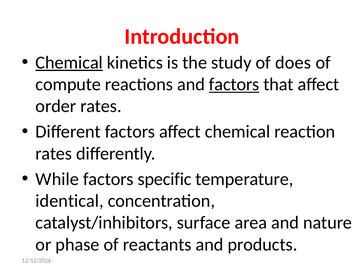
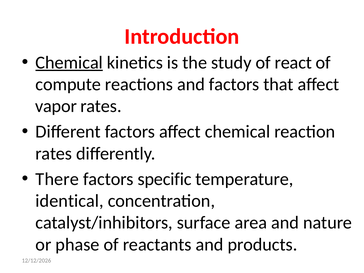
does: does -> react
factors at (234, 84) underline: present -> none
order: order -> vapor
While: While -> There
